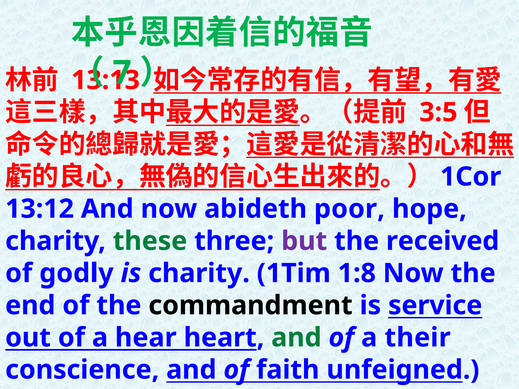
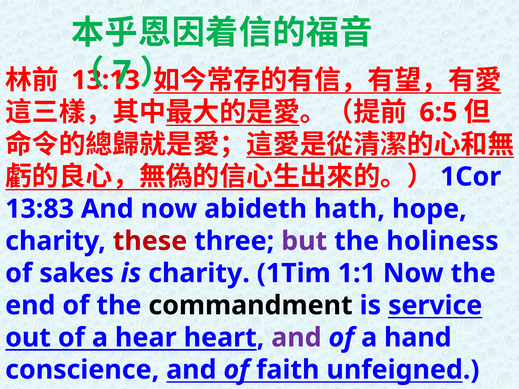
3:5: 3:5 -> 6:5
13:12: 13:12 -> 13:83
poor: poor -> hath
these colour: green -> red
received: received -> holiness
godly: godly -> sakes
1:8: 1:8 -> 1:1
and at (296, 338) colour: green -> purple
their: their -> hand
